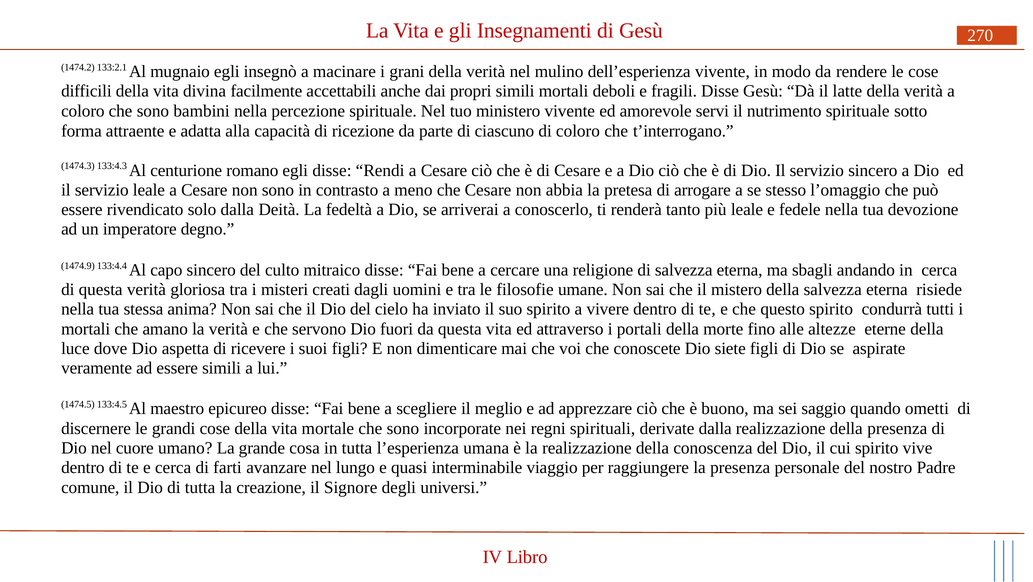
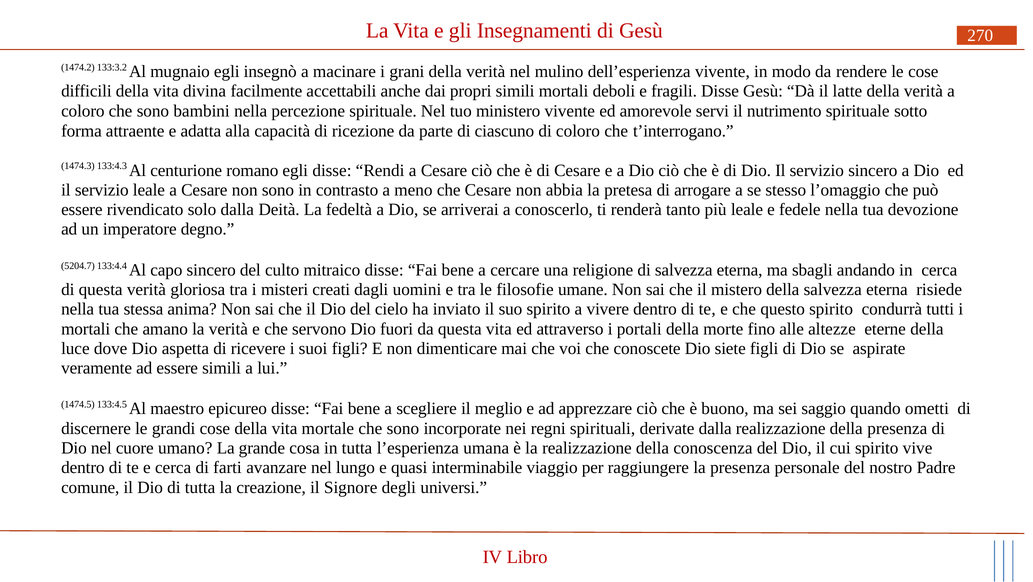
133:2.1: 133:2.1 -> 133:3.2
1474.9: 1474.9 -> 5204.7
